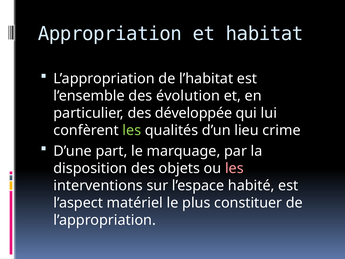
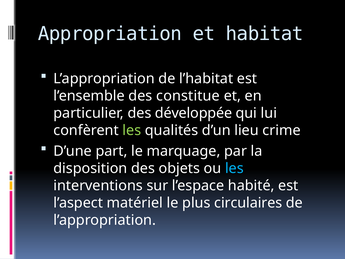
évolution: évolution -> constitue
les at (234, 168) colour: pink -> light blue
constituer: constituer -> circulaires
